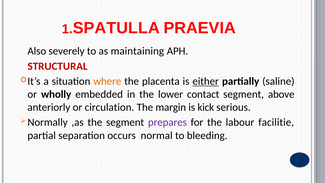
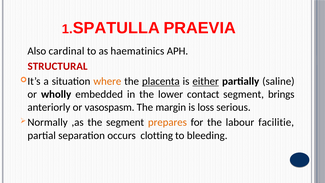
severely: severely -> cardinal
maintaining: maintaining -> haematinics
placenta underline: none -> present
above: above -> brings
circulation: circulation -> vasospasm
kick: kick -> loss
prepares colour: purple -> orange
normal: normal -> clotting
